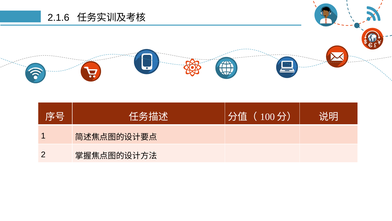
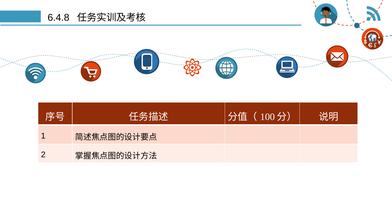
2.1.6: 2.1.6 -> 6.4.8
